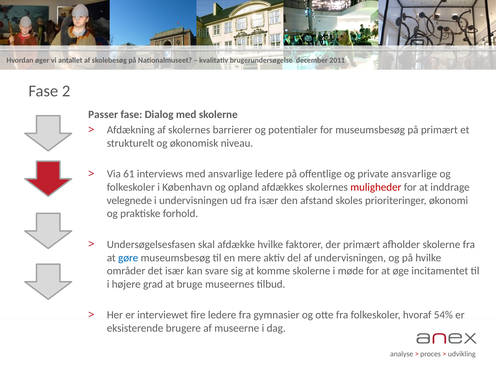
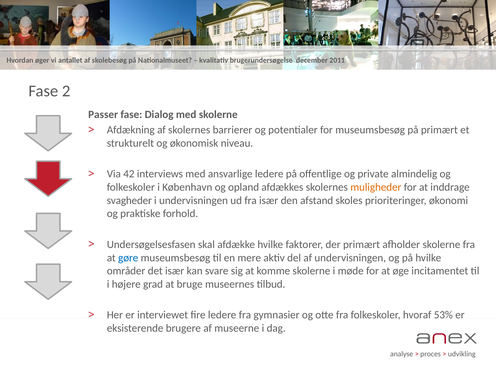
61: 61 -> 42
private ansvarlige: ansvarlige -> almindelig
muligheder colour: red -> orange
velegnede: velegnede -> svagheder
54%: 54% -> 53%
